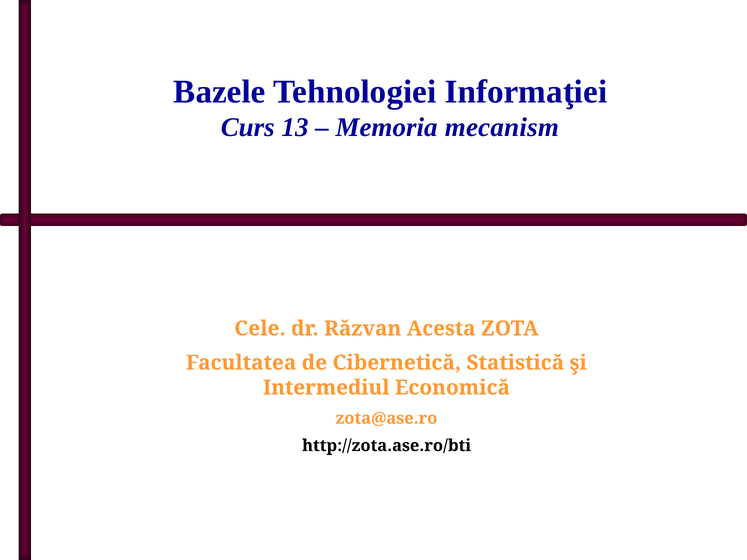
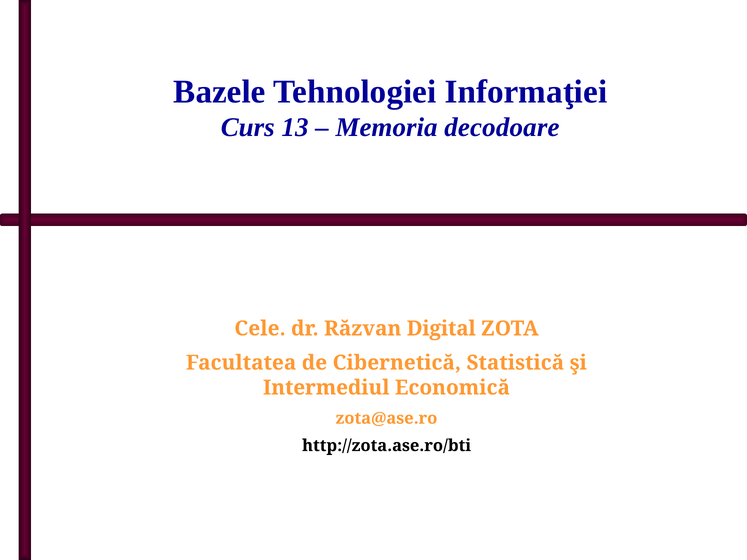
mecanism: mecanism -> decodoare
Acesta: Acesta -> Digital
